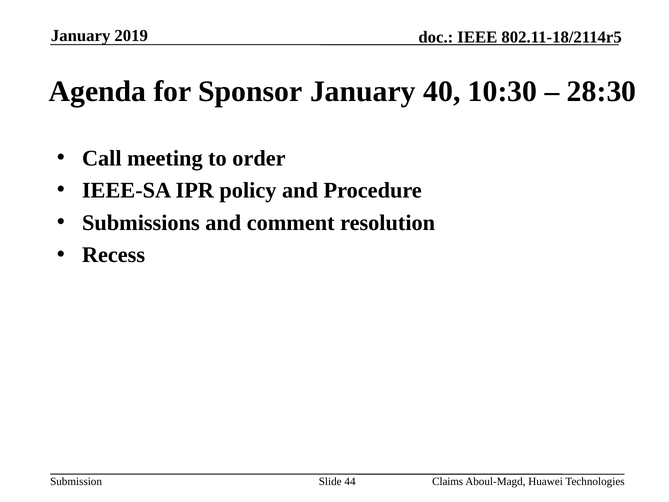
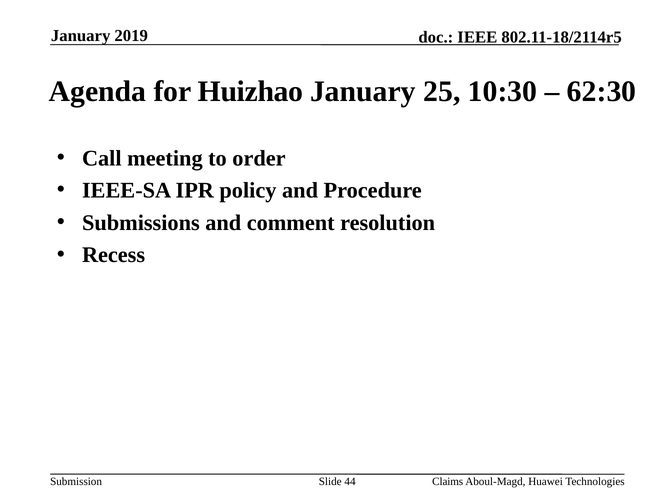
Sponsor: Sponsor -> Huizhao
40: 40 -> 25
28:30: 28:30 -> 62:30
